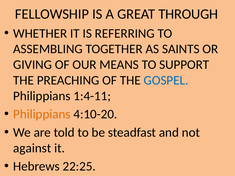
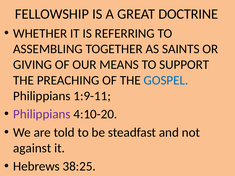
THROUGH: THROUGH -> DOCTRINE
1:4-11: 1:4-11 -> 1:9-11
Philippians at (42, 114) colour: orange -> purple
22:25: 22:25 -> 38:25
